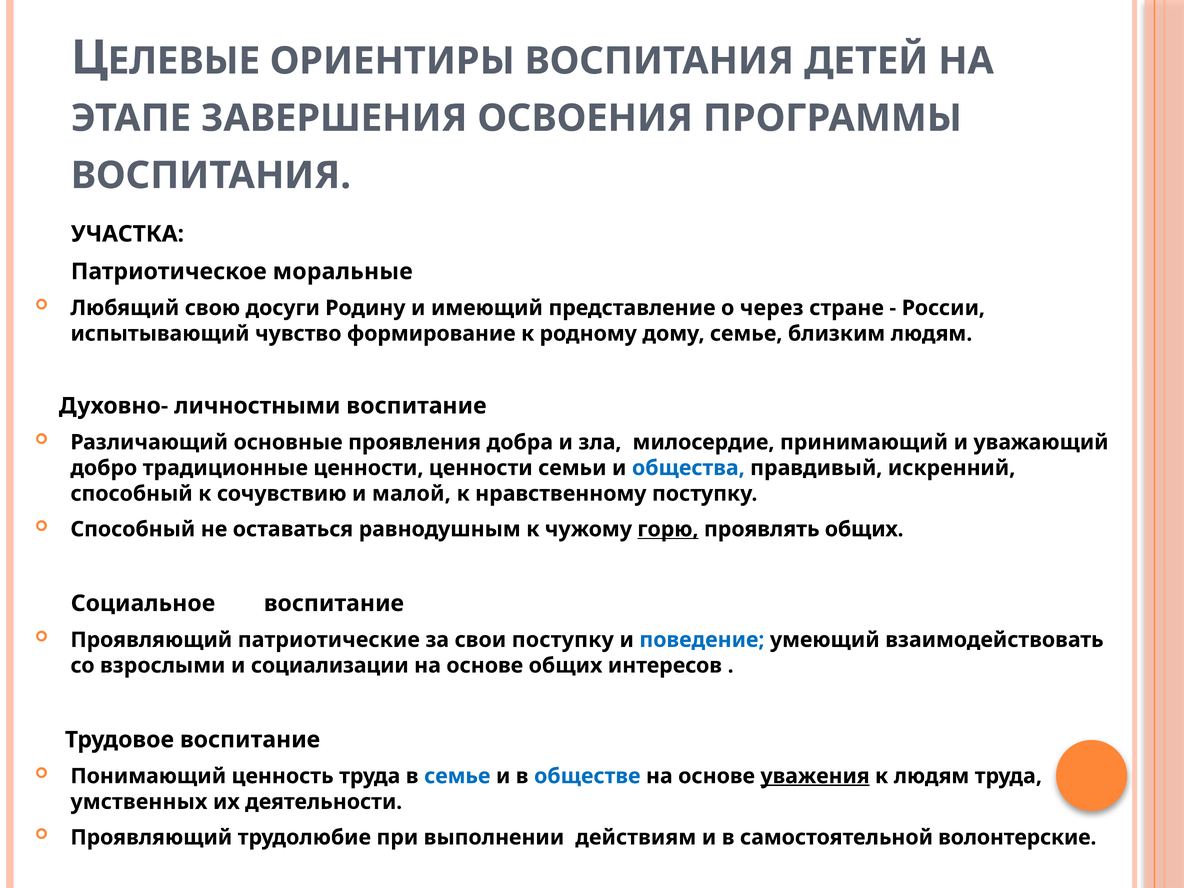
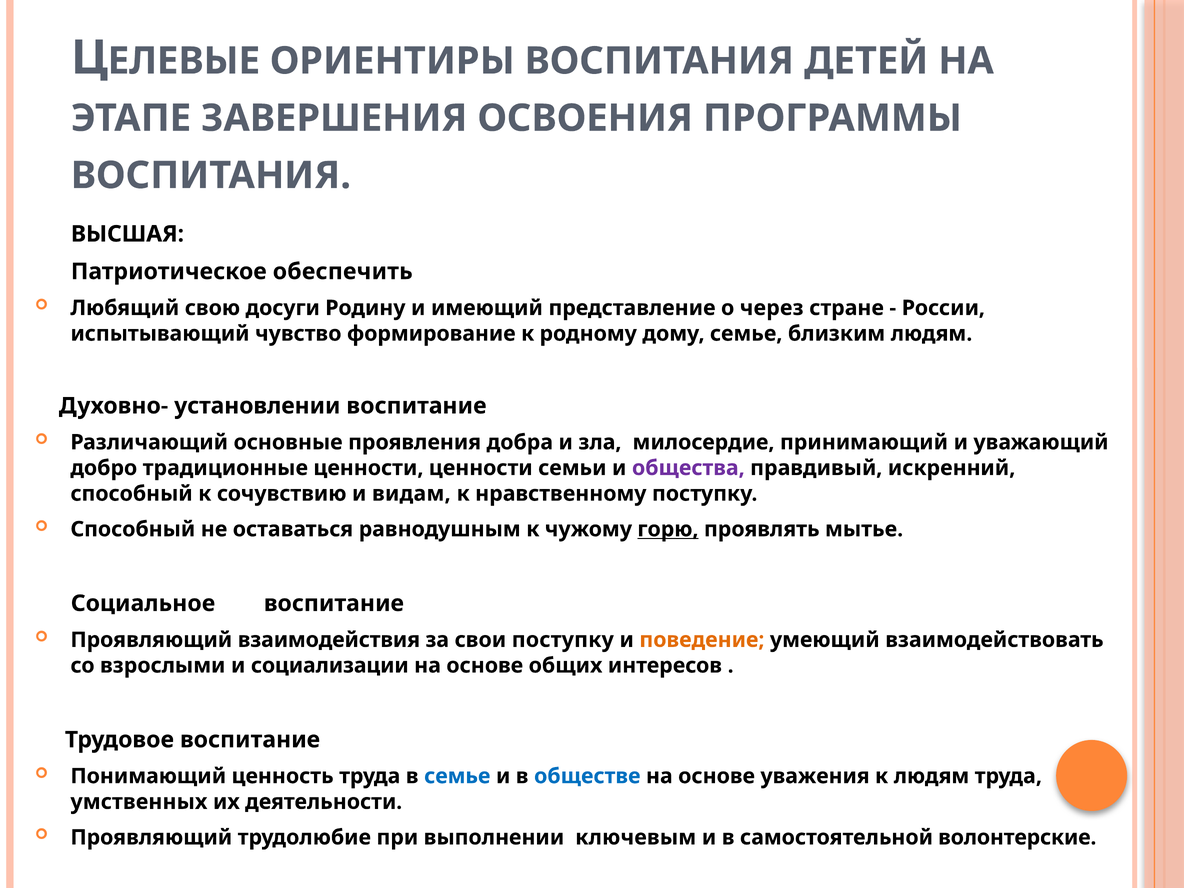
УЧАСТКА: УЧАСТКА -> ВЫСШАЯ
моральные: моральные -> обеспечить
личностными: личностными -> установлении
общества colour: blue -> purple
малой: малой -> видам
проявлять общих: общих -> мытье
патриотические: патриотические -> взаимодействия
поведение colour: blue -> orange
уважения underline: present -> none
действиям: действиям -> ключевым
